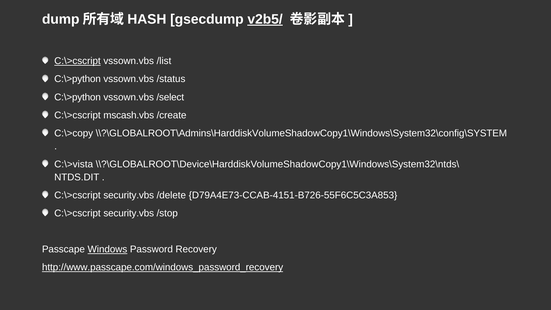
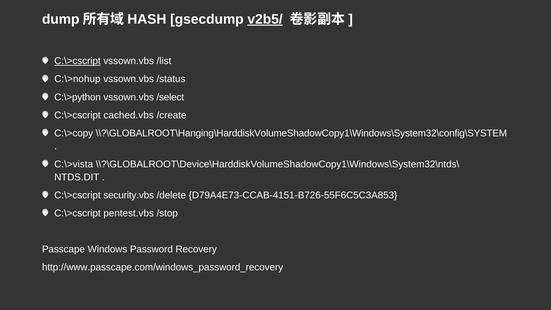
C:\>python at (78, 79): C:\>python -> C:\>nohup
mscash.vbs: mscash.vbs -> cached.vbs
\\?\GLOBALROOT\Admins\HarddiskVolumeShadowCopy1\Windows\System32\config\SYSTEM: \\?\GLOBALROOT\Admins\HarddiskVolumeShadowCopy1\Windows\System32\config\SYSTEM -> \\?\GLOBALROOT\Hanging\HarddiskVolumeShadowCopy1\Windows\System32\config\SYSTEM
security.vbs at (129, 213): security.vbs -> pentest.vbs
Windows underline: present -> none
http://www.passcape.com/windows_password_recovery underline: present -> none
